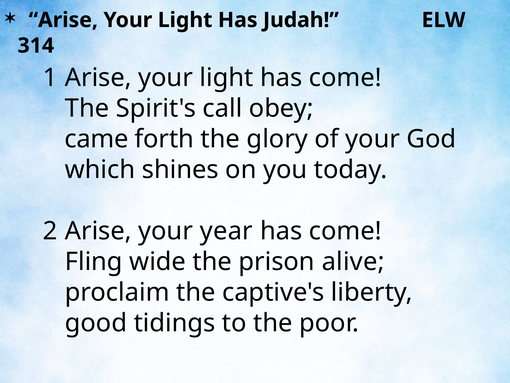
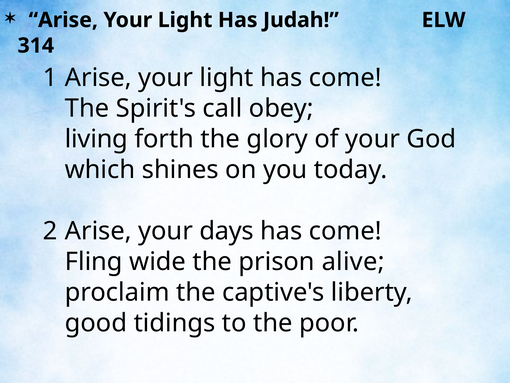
came: came -> living
year: year -> days
